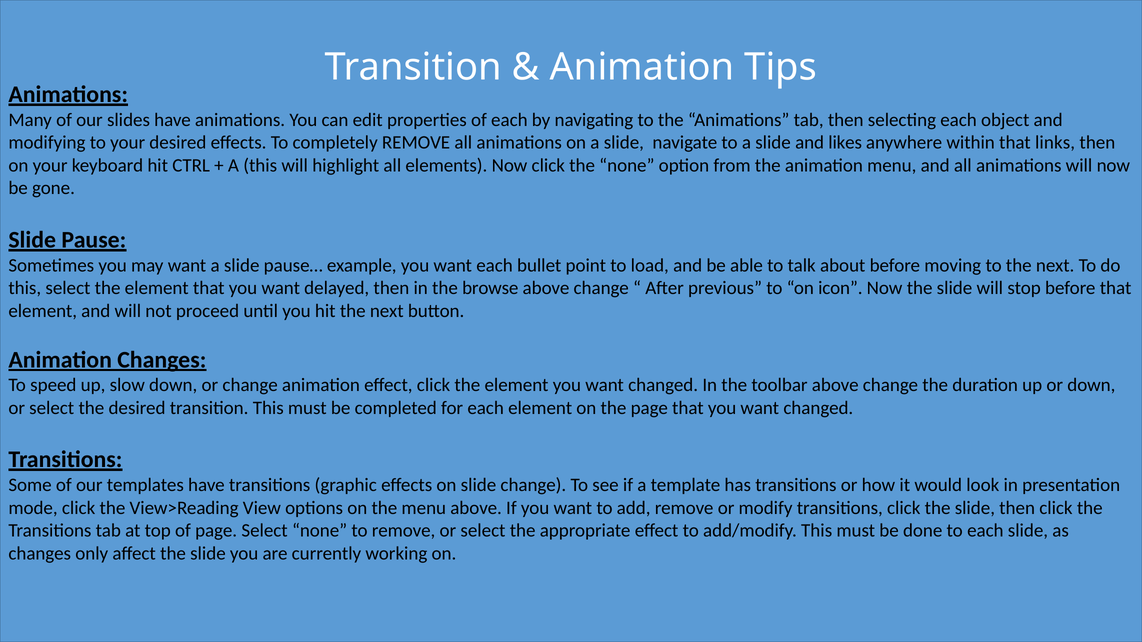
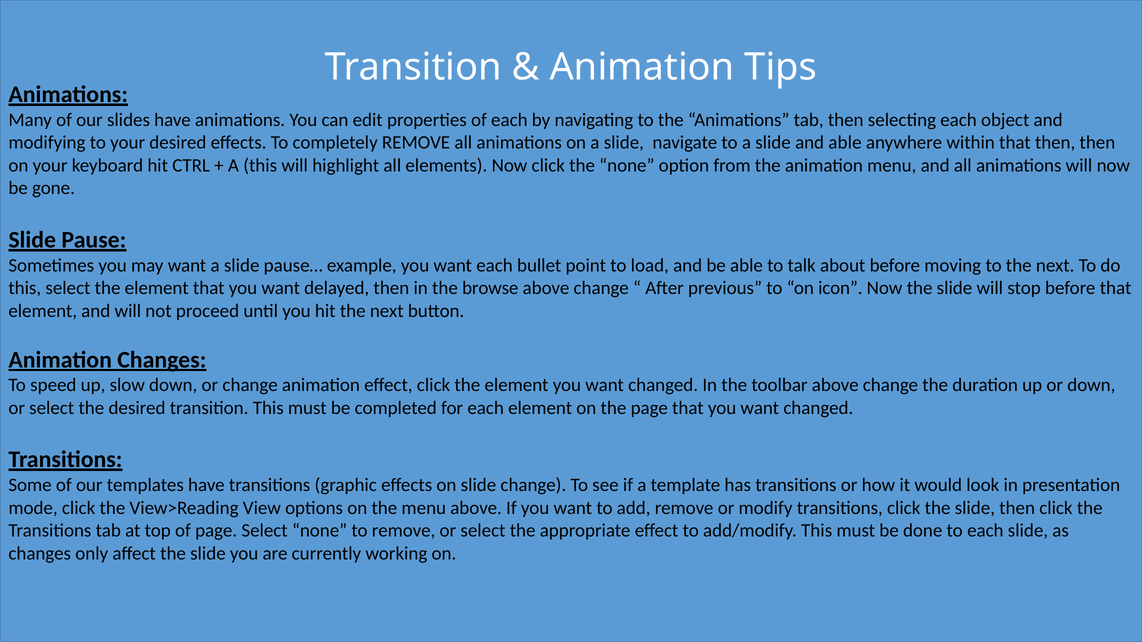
and likes: likes -> able
that links: links -> then
